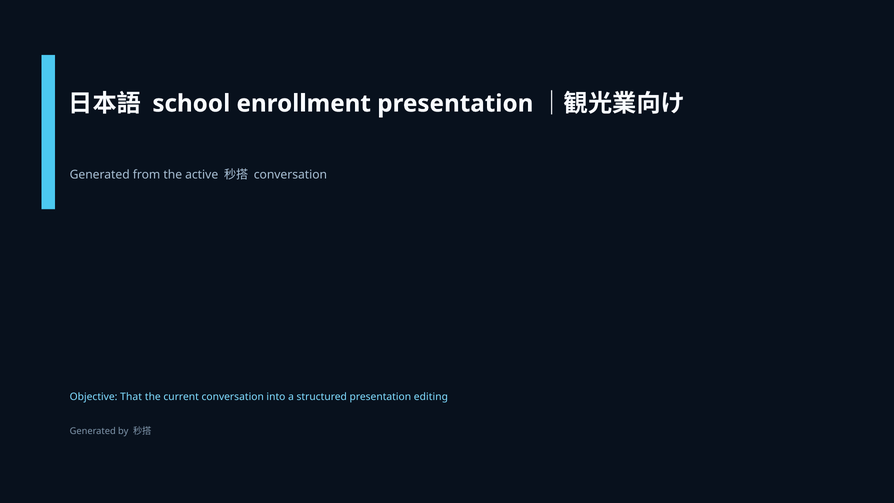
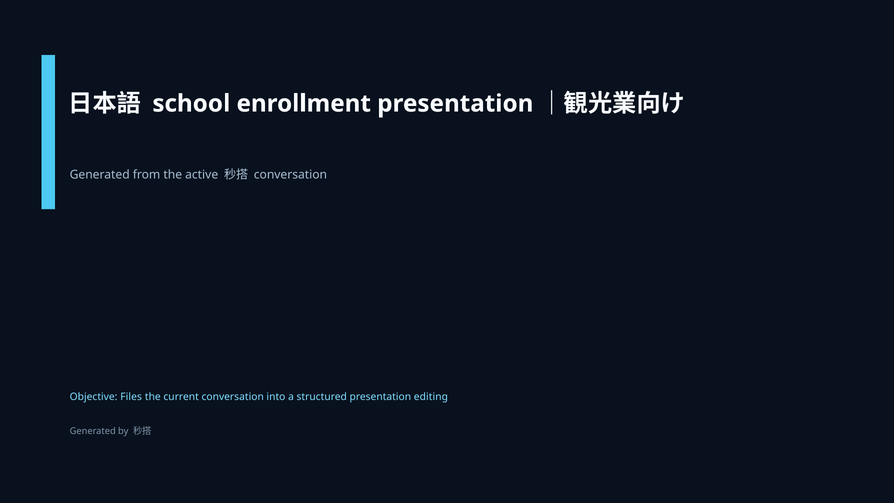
That: That -> Files
